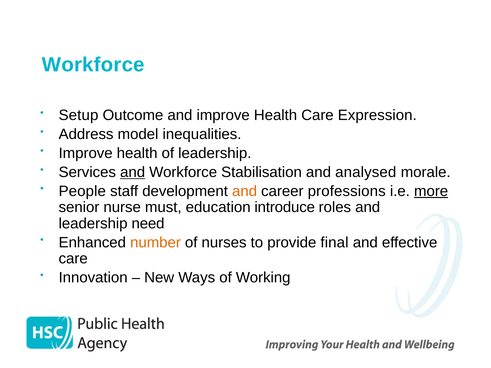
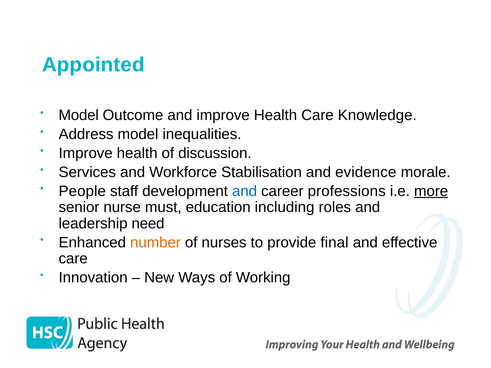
Workforce at (93, 65): Workforce -> Appointed
Setup at (78, 115): Setup -> Model
Expression: Expression -> Knowledge
of leadership: leadership -> discussion
and at (133, 172) underline: present -> none
analysed: analysed -> evidence
and at (245, 191) colour: orange -> blue
introduce: introduce -> including
